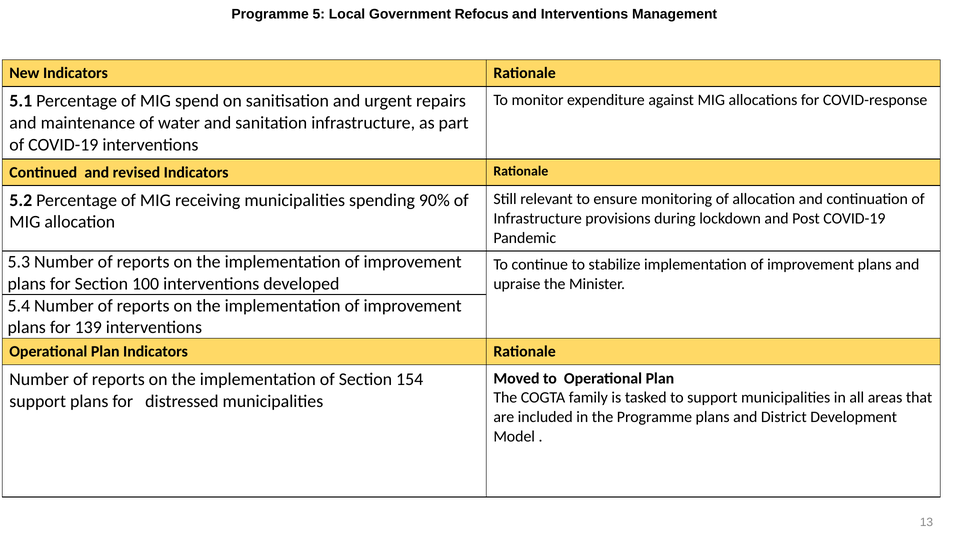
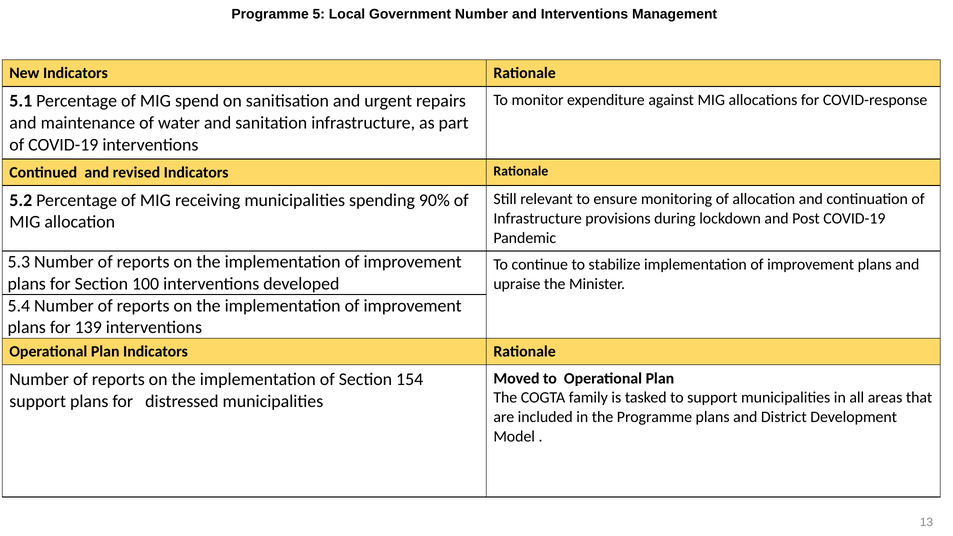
Government Refocus: Refocus -> Number
